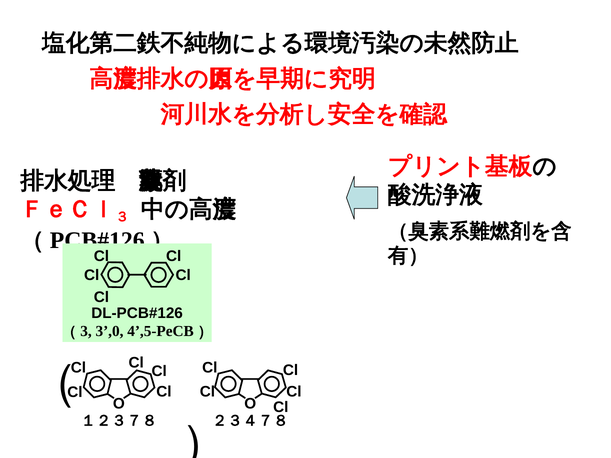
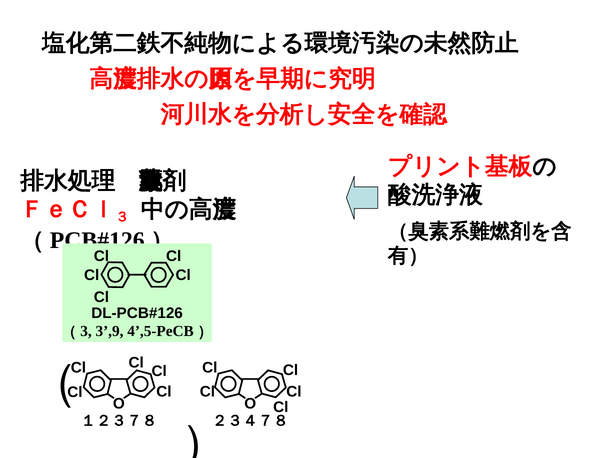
3’,0: 3’,0 -> 3’,9
